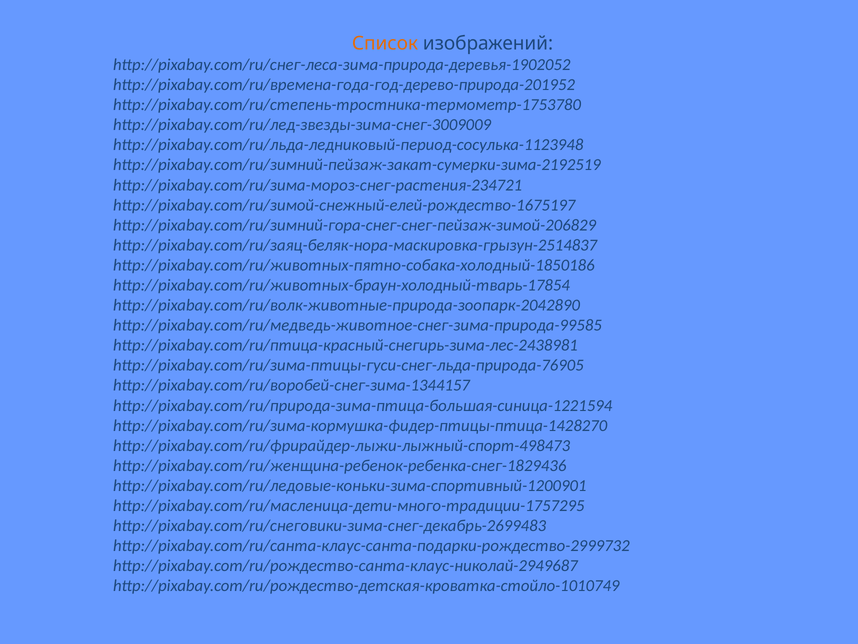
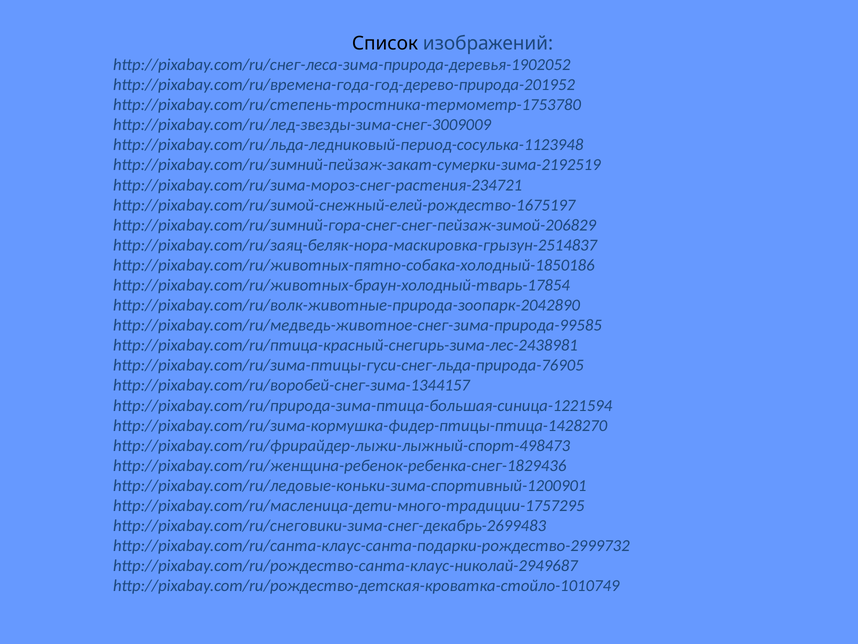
Список colour: orange -> black
